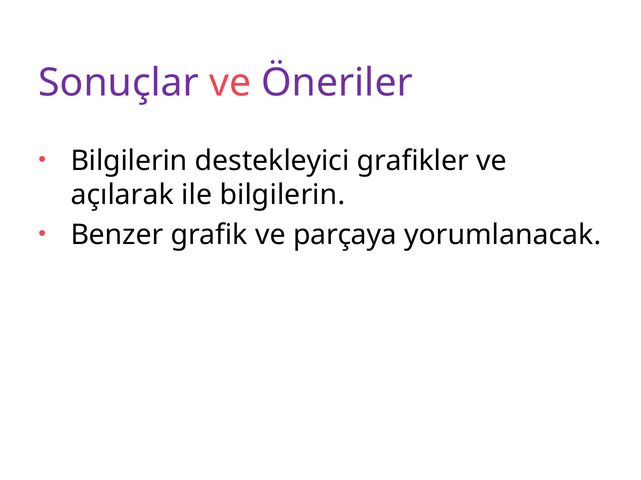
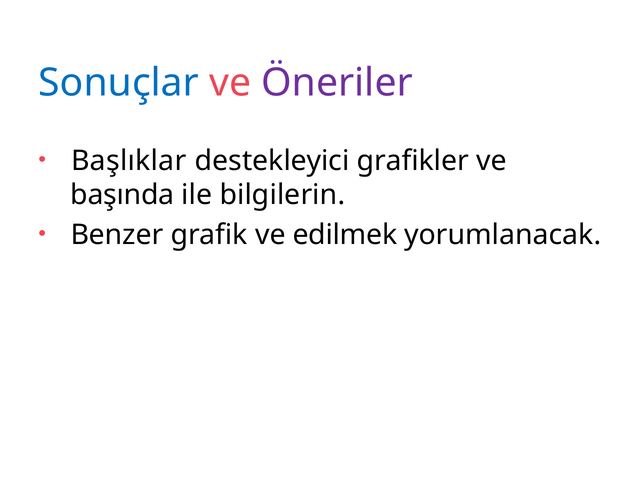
Sonuçlar colour: purple -> blue
Bilgilerin at (129, 161): Bilgilerin -> Başlıklar
açılarak: açılarak -> başında
parçaya: parçaya -> edilmek
